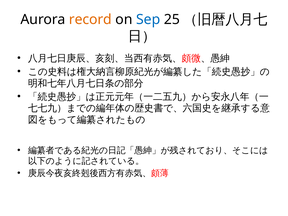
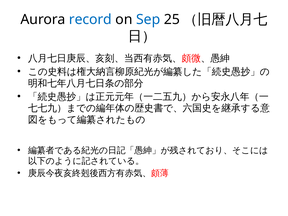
record colour: orange -> blue
